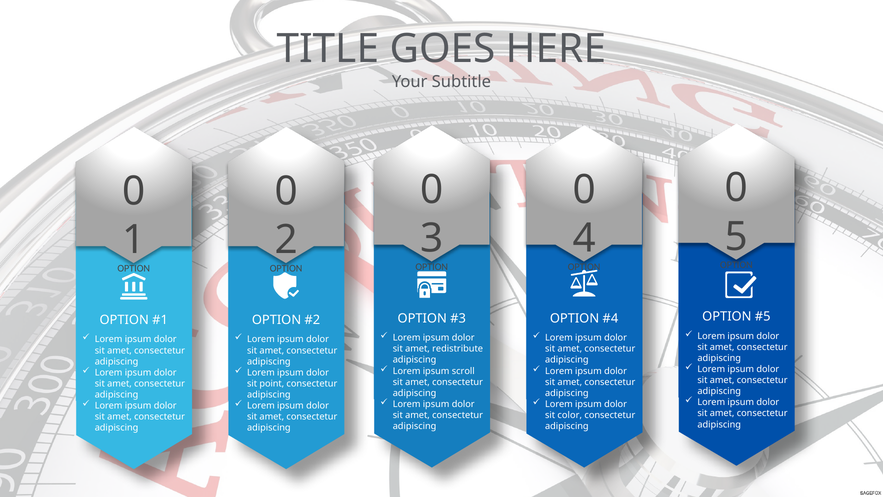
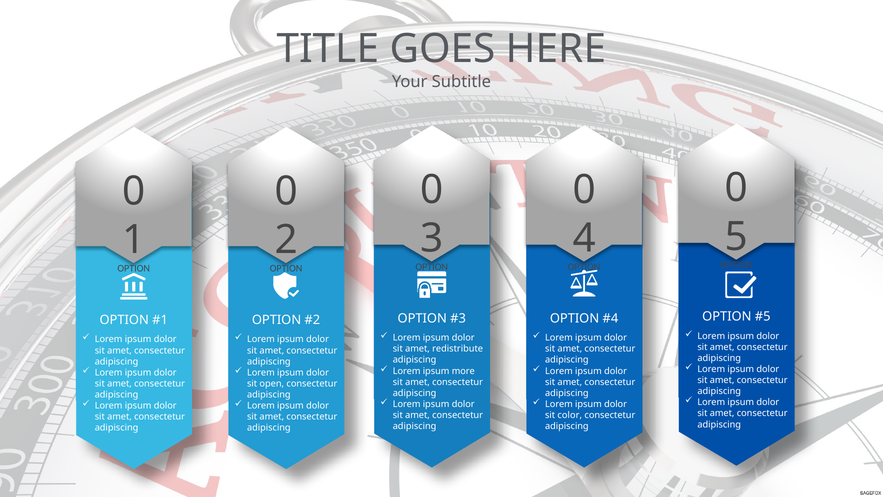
scroll: scroll -> more
point: point -> open
